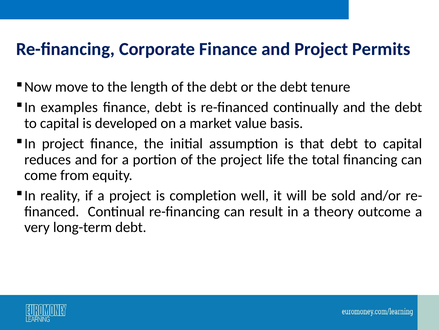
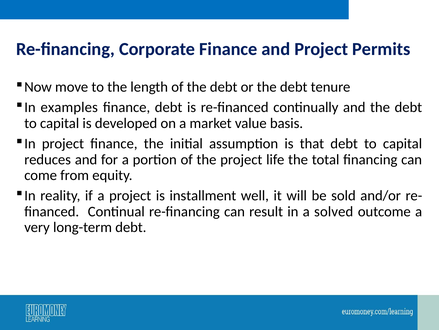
completion: completion -> installment
theory: theory -> solved
